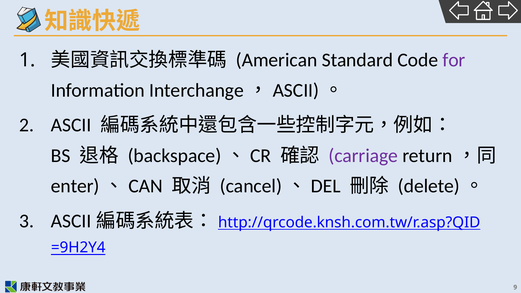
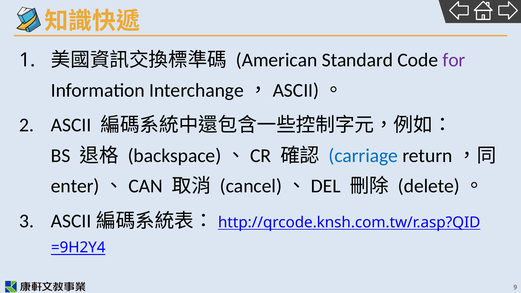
carriage colour: purple -> blue
